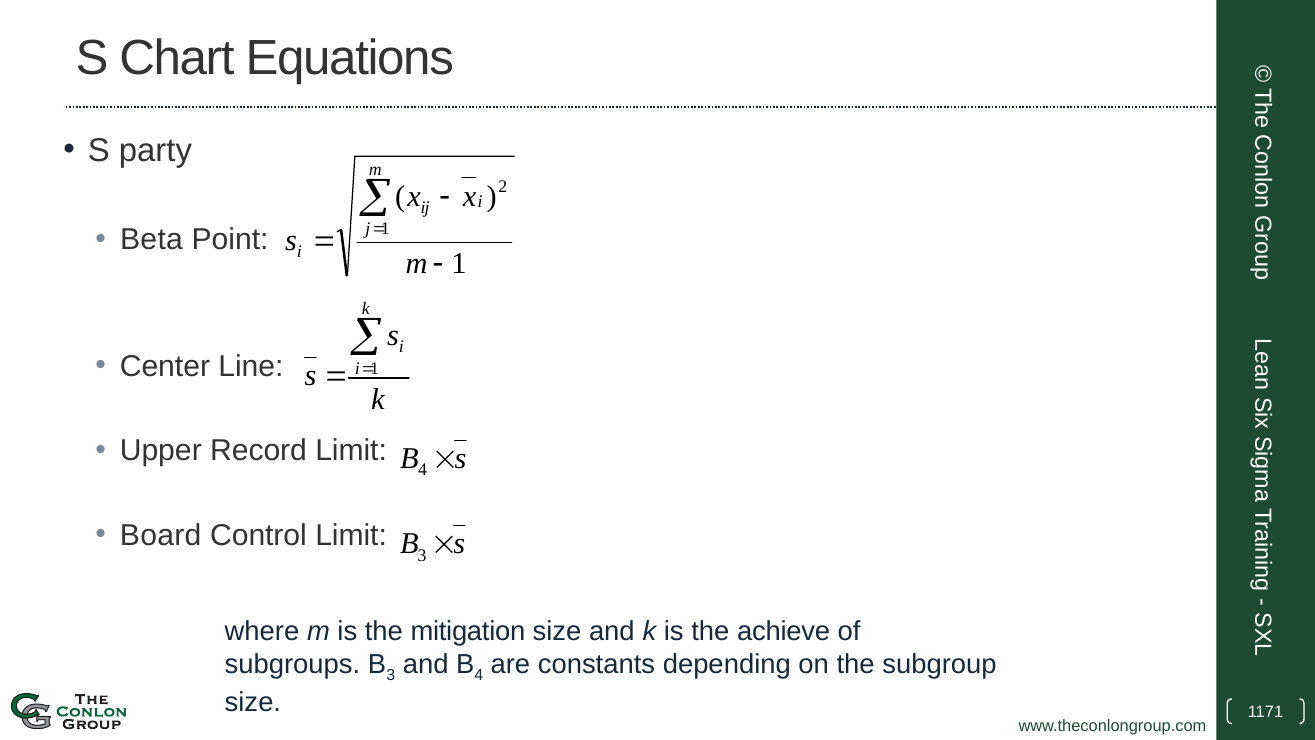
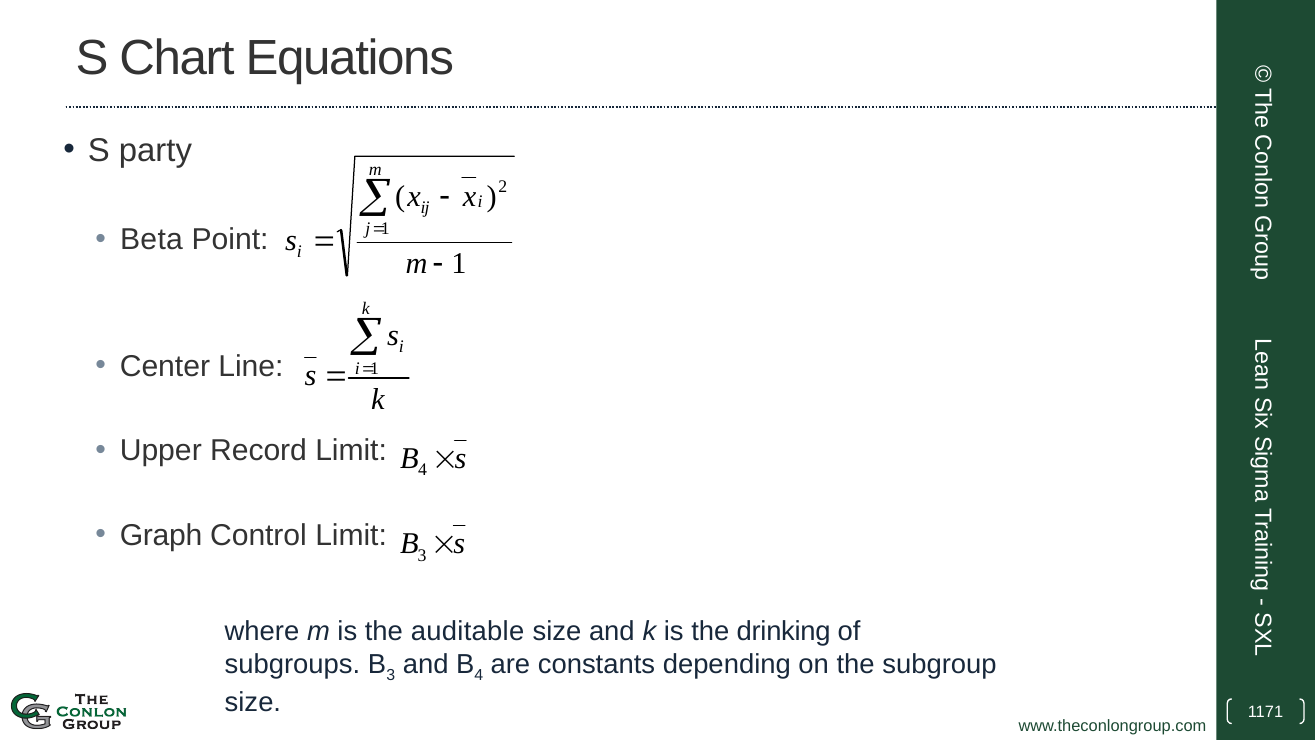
Board: Board -> Graph
mitigation: mitigation -> auditable
achieve: achieve -> drinking
